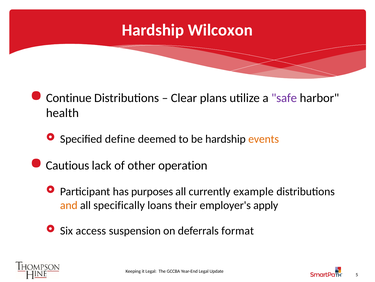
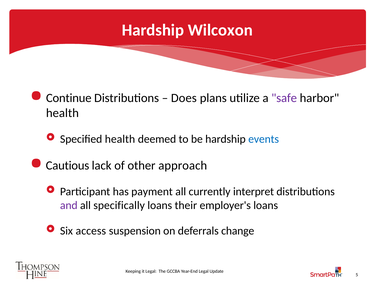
Clear: Clear -> Does
Specified define: define -> health
events colour: orange -> blue
operation: operation -> approach
purposes: purposes -> payment
example: example -> interpret
and colour: orange -> purple
employer's apply: apply -> loans
format: format -> change
